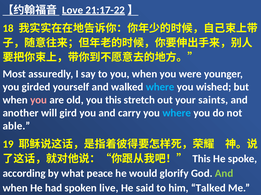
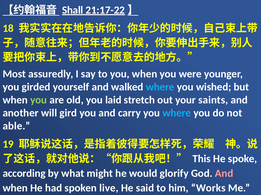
Love: Love -> Shall
you at (39, 100) colour: pink -> light green
you this: this -> laid
peace: peace -> might
And at (224, 174) colour: light green -> pink
Talked: Talked -> Works
